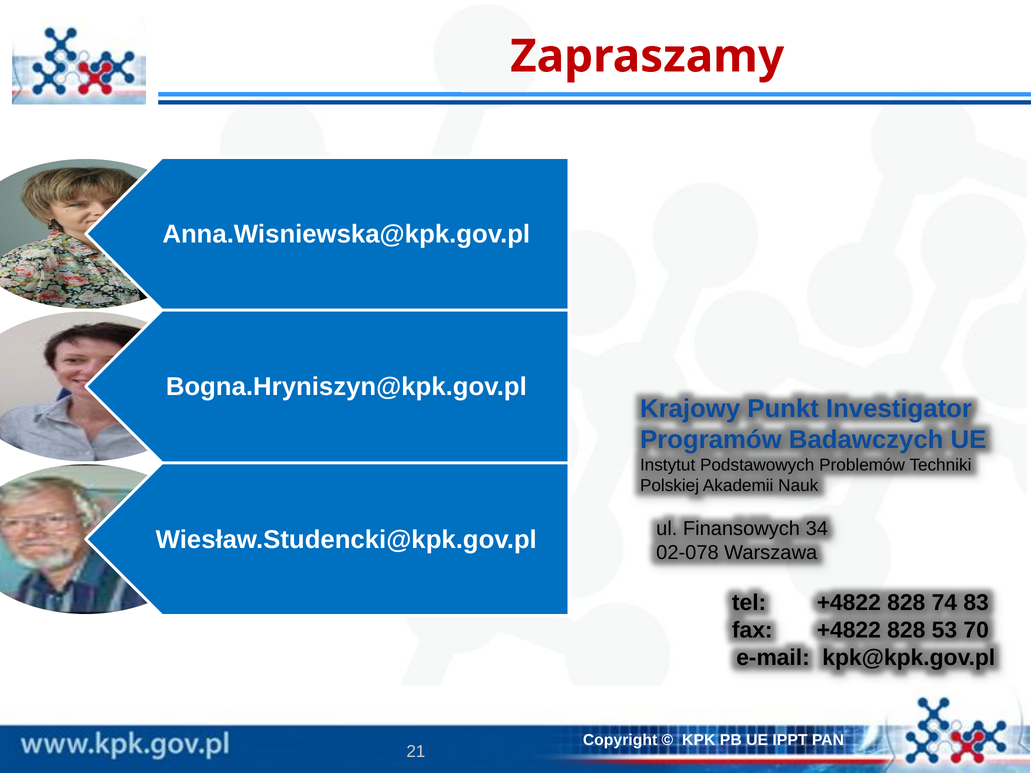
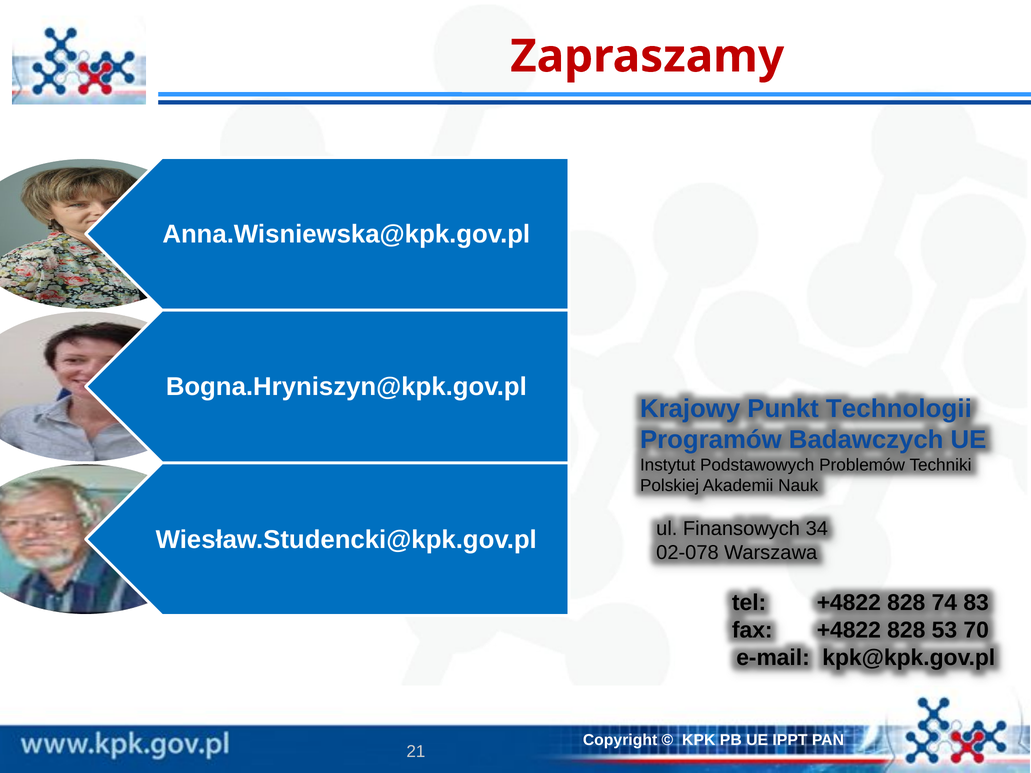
Investigator: Investigator -> Technologii
